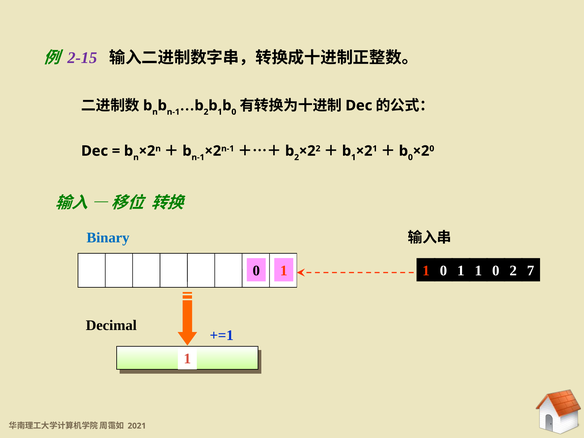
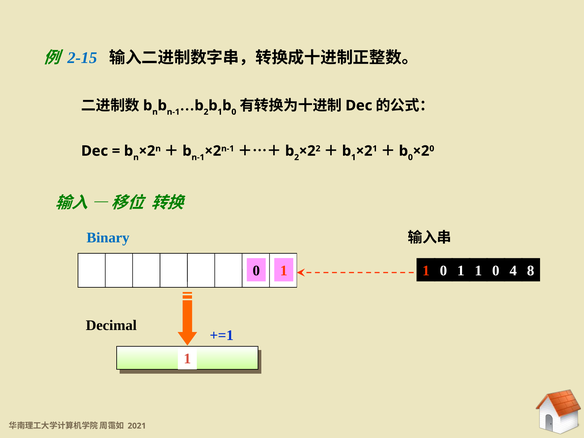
2-15 colour: purple -> blue
0 2: 2 -> 4
7: 7 -> 8
